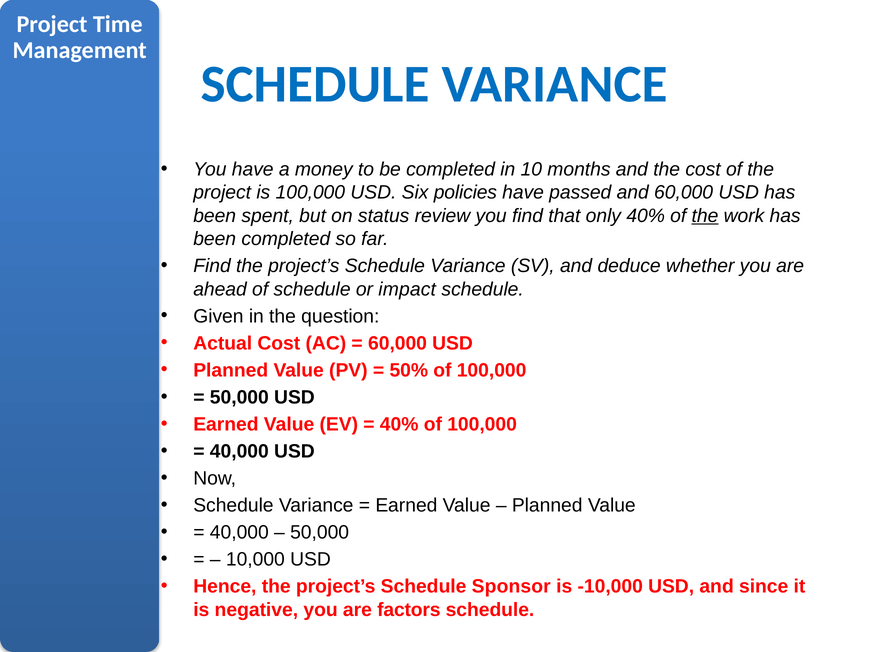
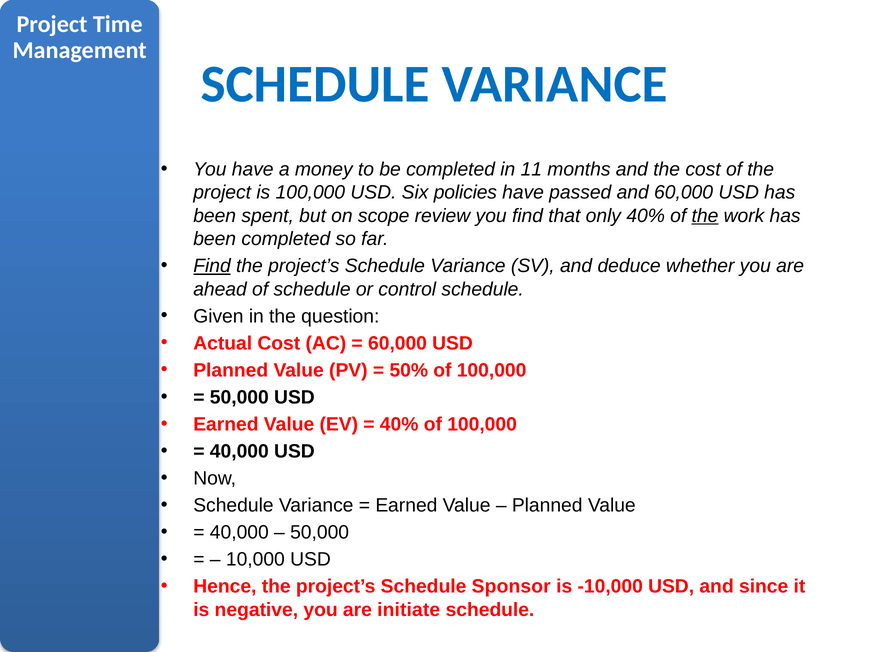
10: 10 -> 11
status: status -> scope
Find at (212, 266) underline: none -> present
impact: impact -> control
factors: factors -> initiate
